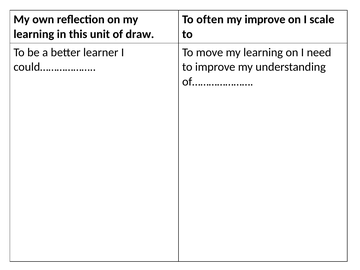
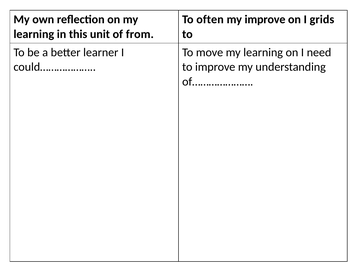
scale: scale -> grids
draw: draw -> from
